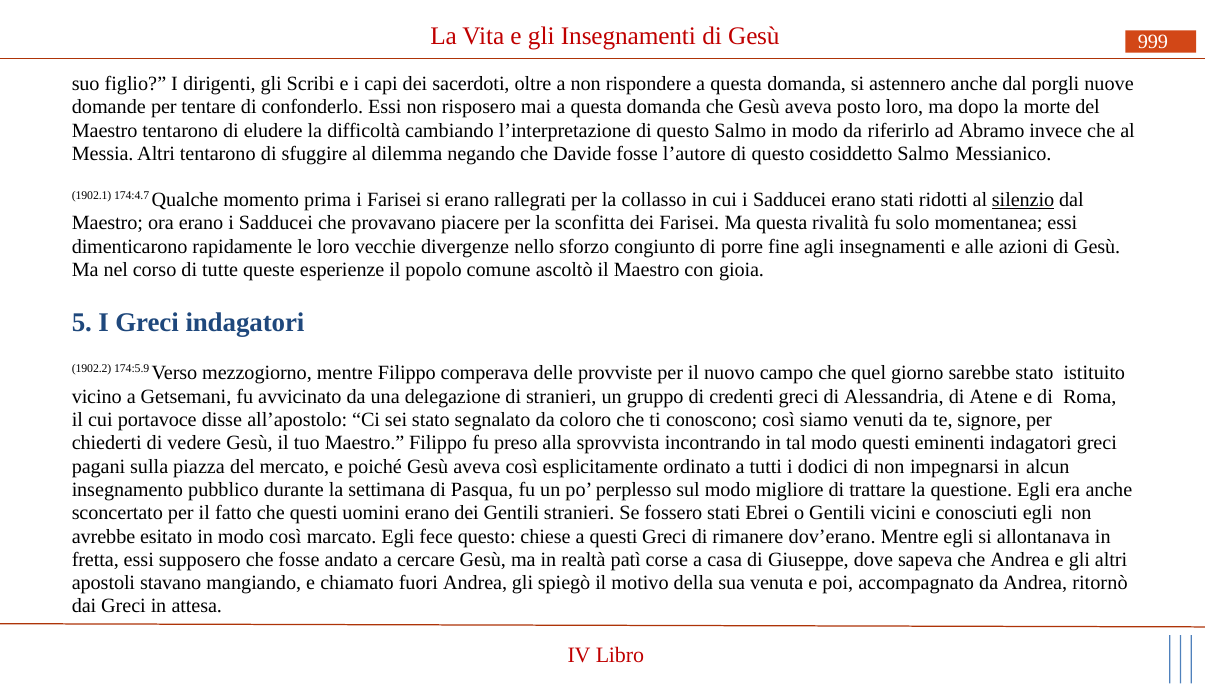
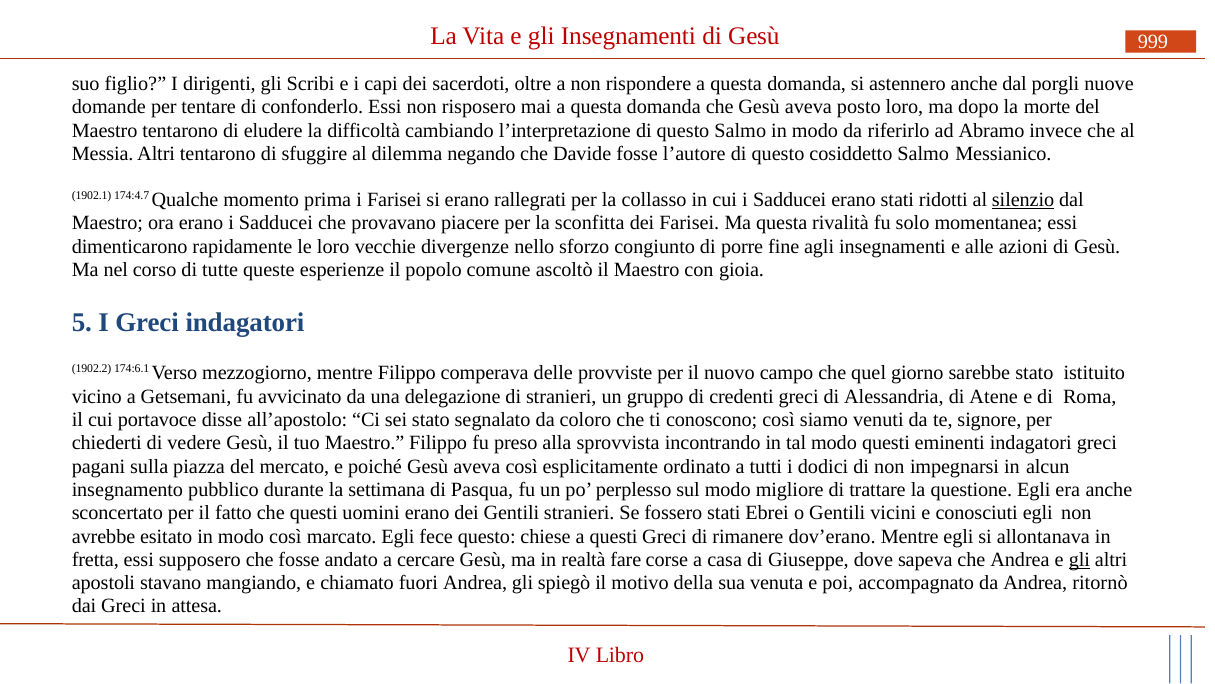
174:5.9: 174:5.9 -> 174:6.1
patì: patì -> fare
gli at (1079, 560) underline: none -> present
